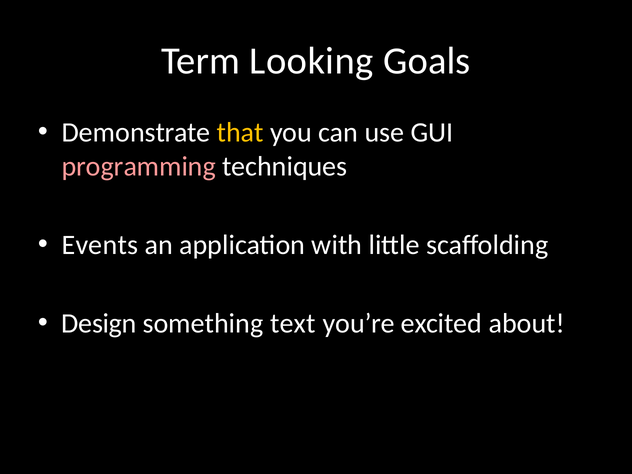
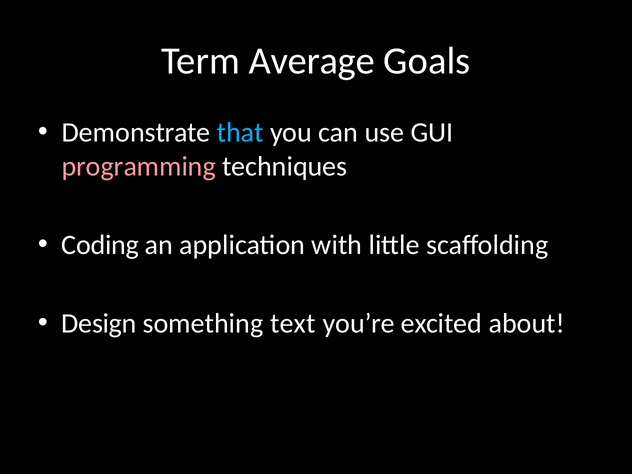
Looking: Looking -> Average
that colour: yellow -> light blue
Events: Events -> Coding
